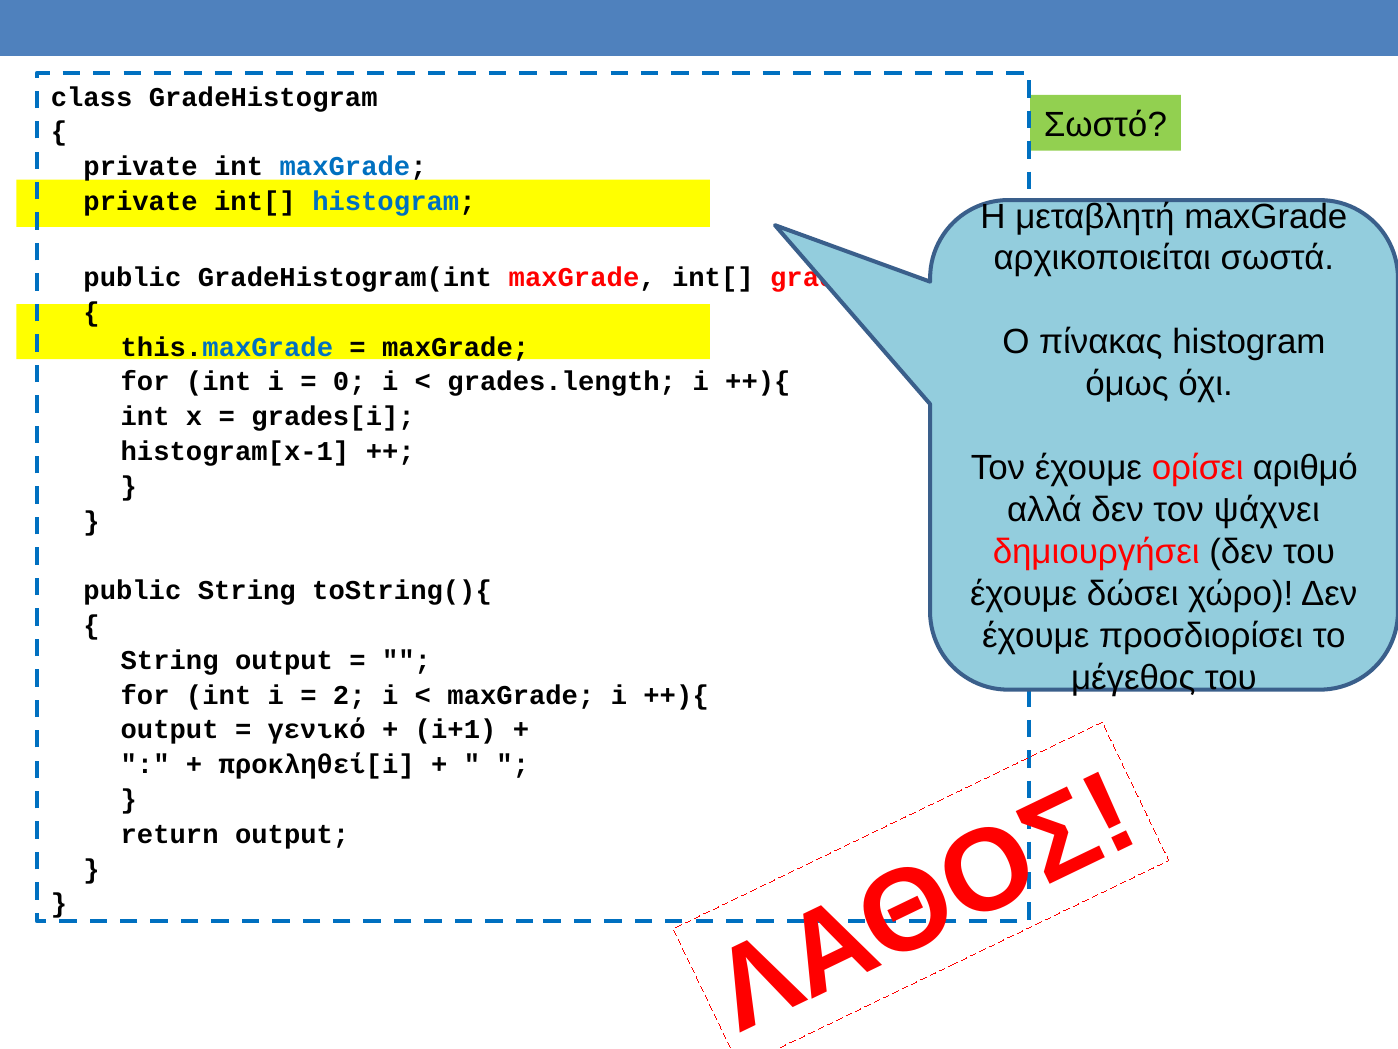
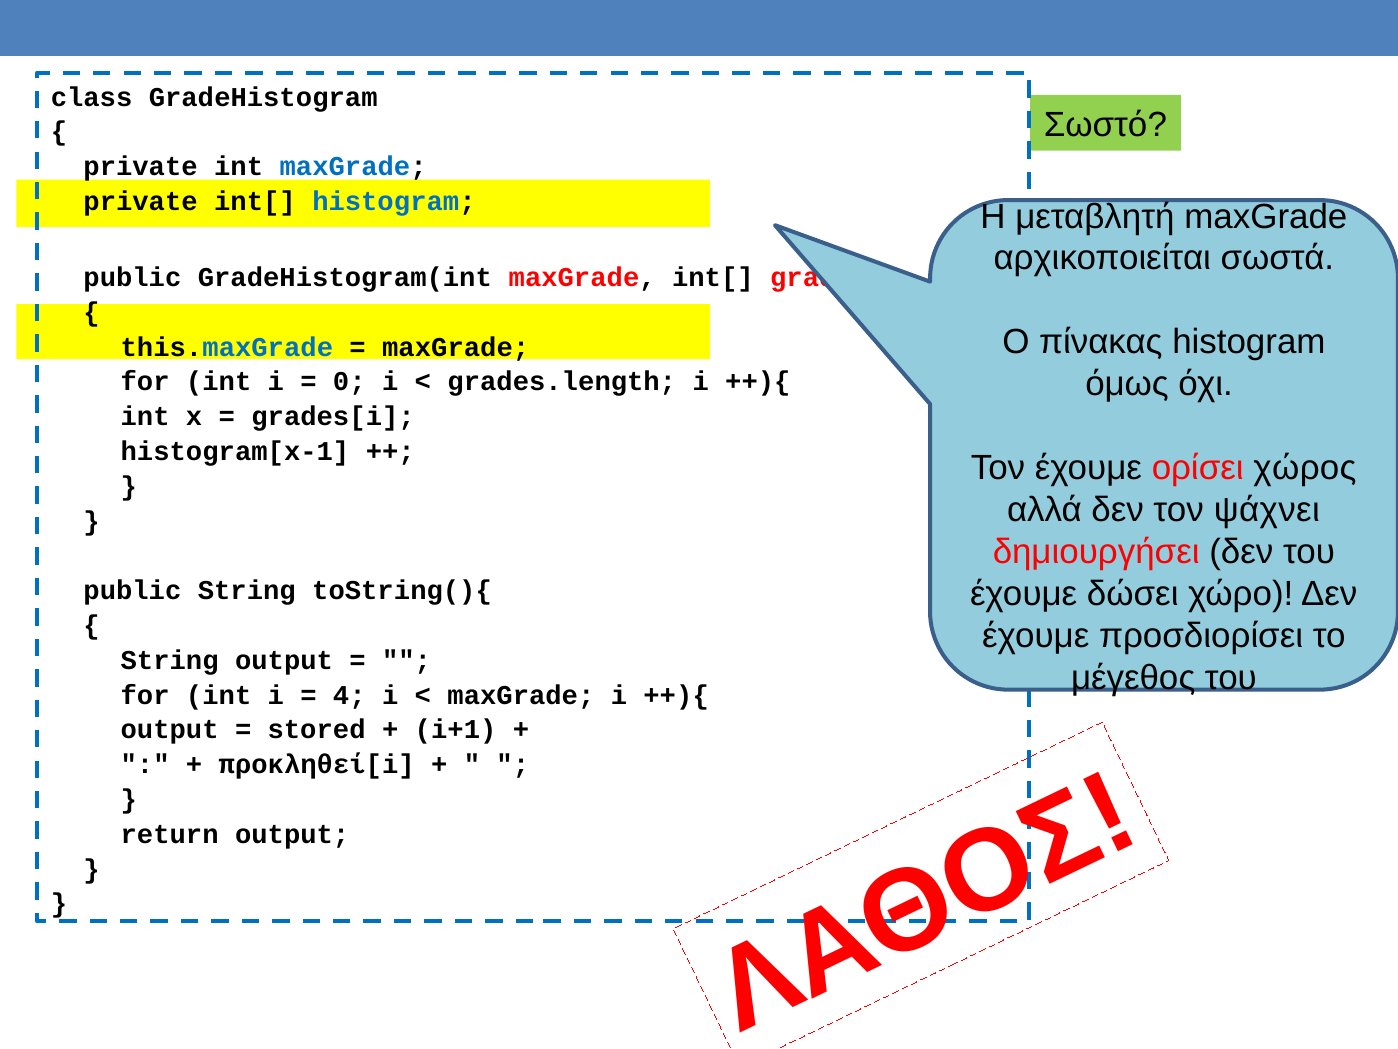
αριθμό: αριθμό -> χώρος
2: 2 -> 4
γενικό: γενικό -> stored
